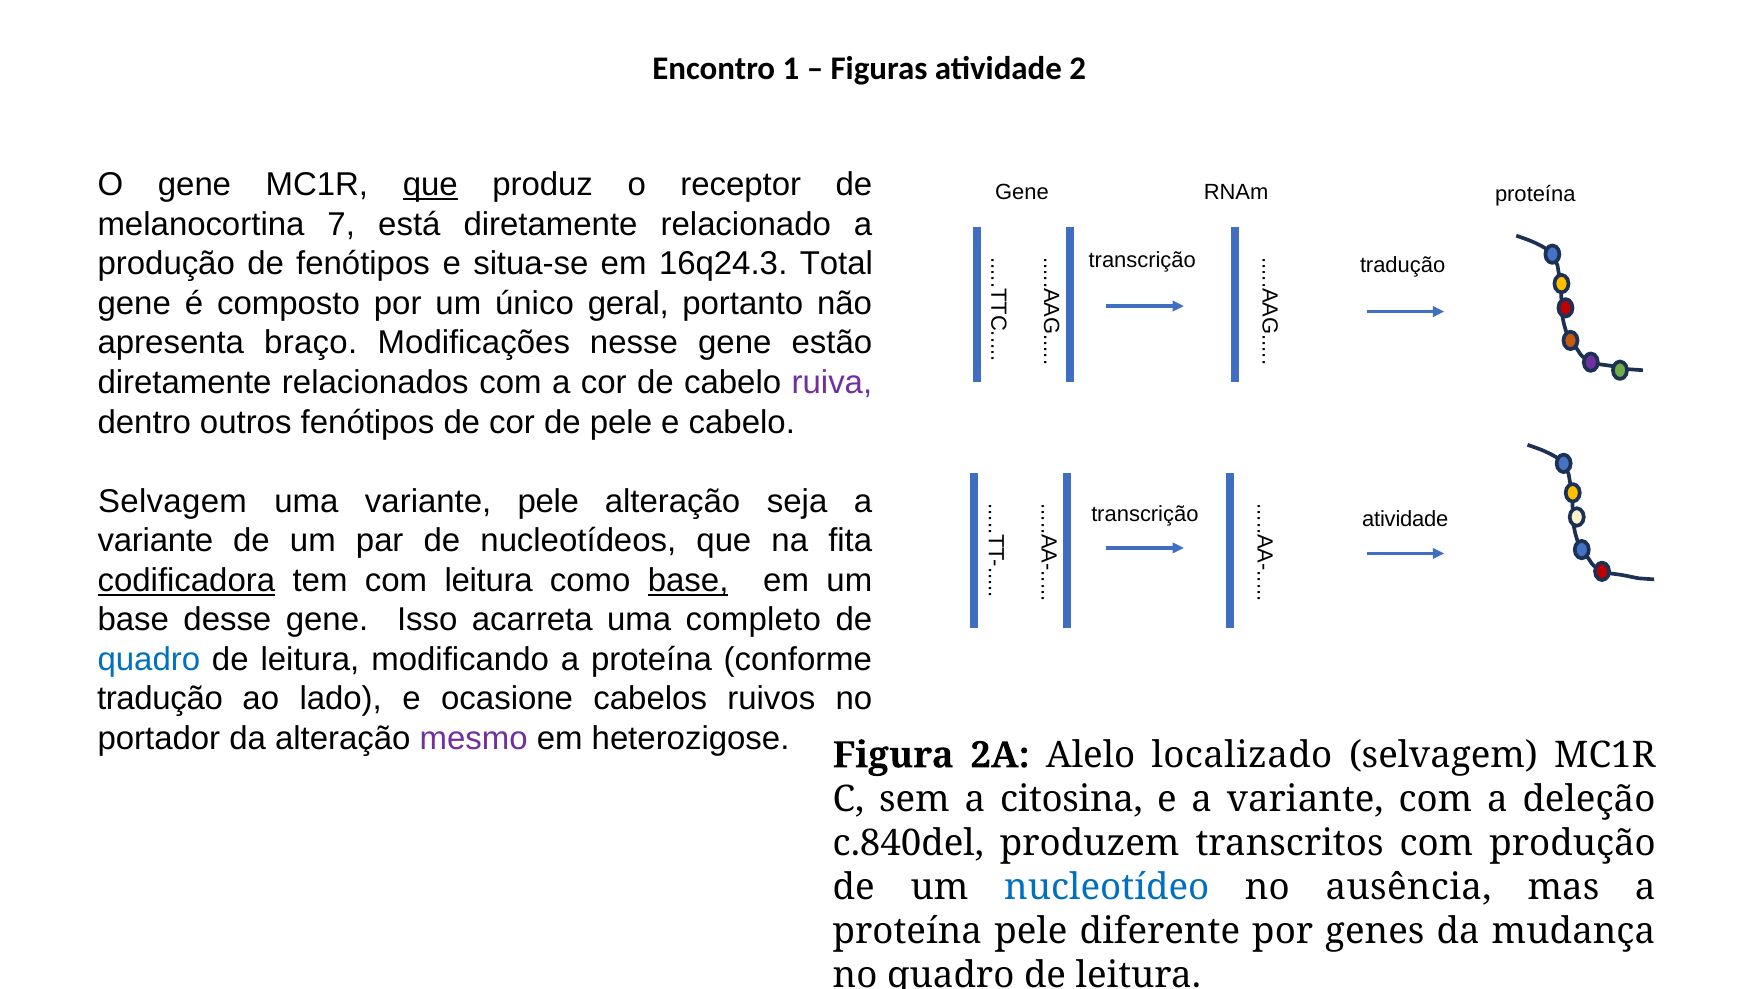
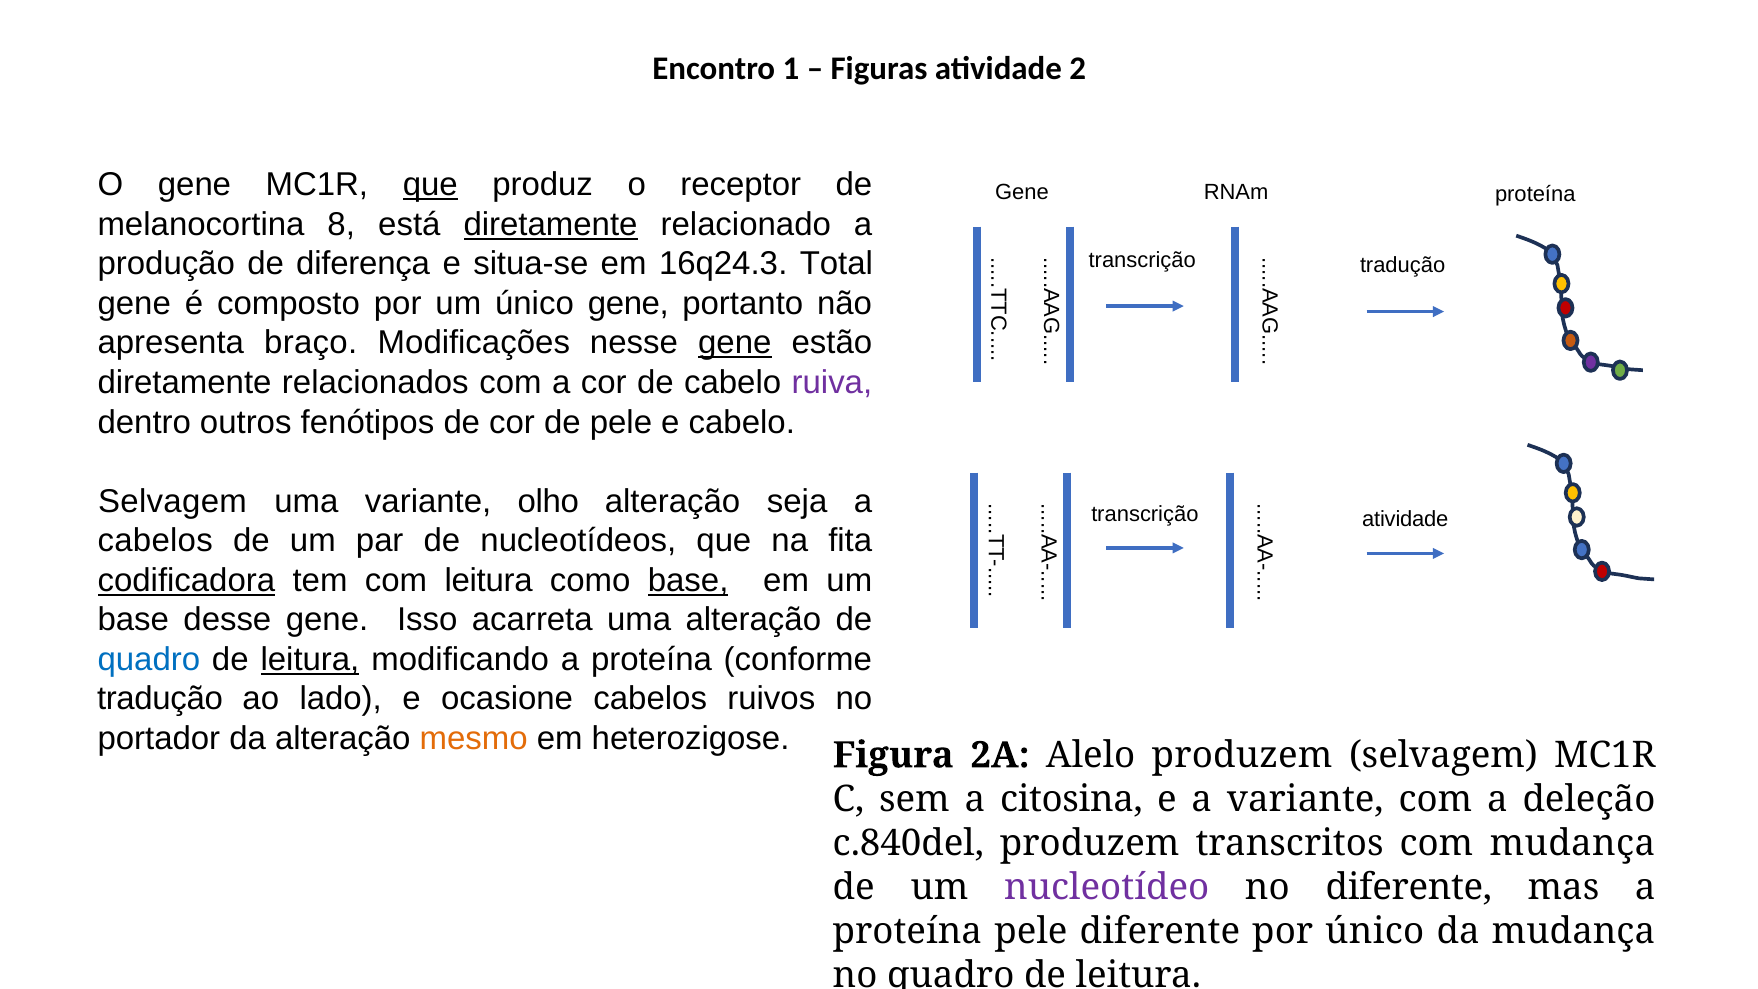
7: 7 -> 8
diretamente at (551, 224) underline: none -> present
de fenótipos: fenótipos -> diferença
único geral: geral -> gene
gene at (735, 343) underline: none -> present
variante pele: pele -> olho
variante at (155, 541): variante -> cabelos
uma completo: completo -> alteração
leitura at (310, 659) underline: none -> present
mesmo colour: purple -> orange
Alelo localizado: localizado -> produzem
com produção: produção -> mudança
nucleotídeo colour: blue -> purple
no ausência: ausência -> diferente
por genes: genes -> único
